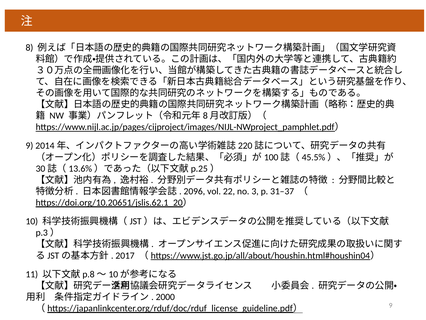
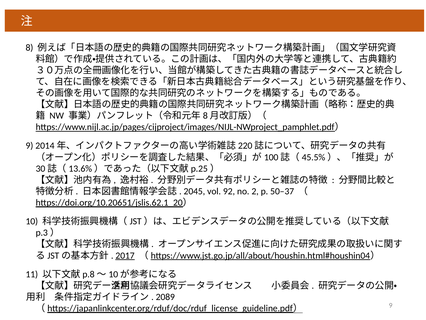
2096: 2096 -> 2045
22: 22 -> 92
3: 3 -> 2
31–37: 31–37 -> 50–37
2017 underline: none -> present
2000: 2000 -> 2089
